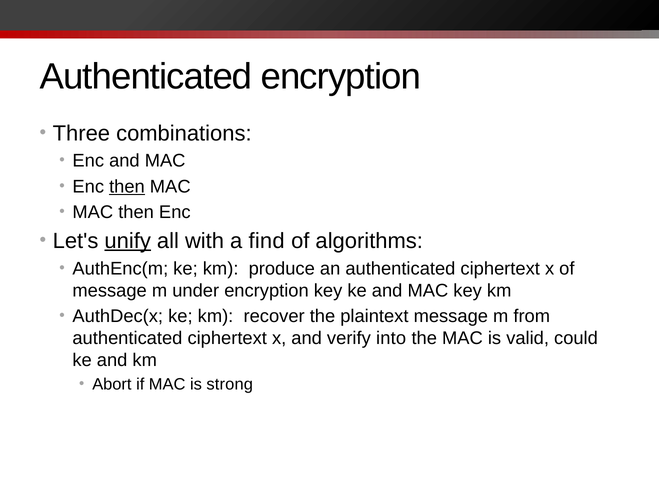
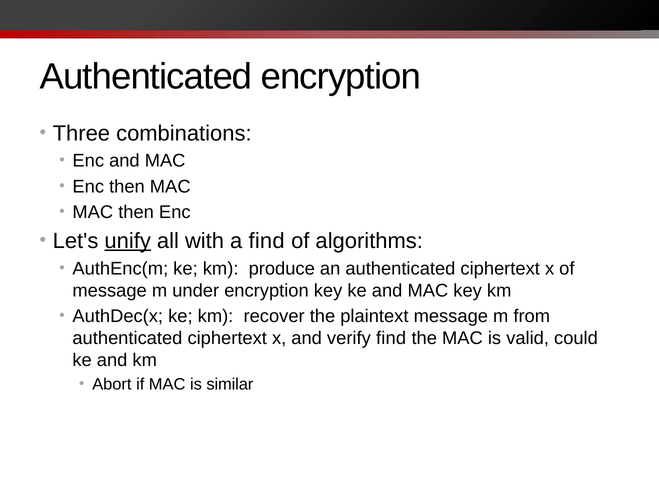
then at (127, 187) underline: present -> none
verify into: into -> find
strong: strong -> similar
